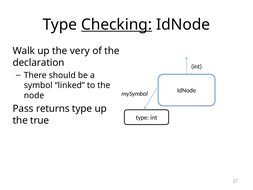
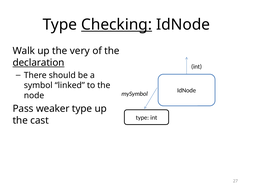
declaration underline: none -> present
returns: returns -> weaker
true: true -> cast
